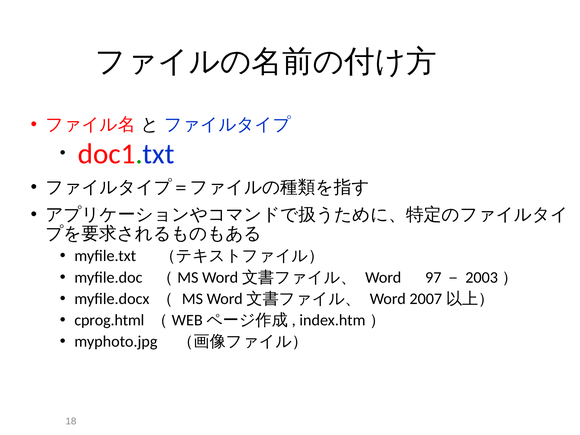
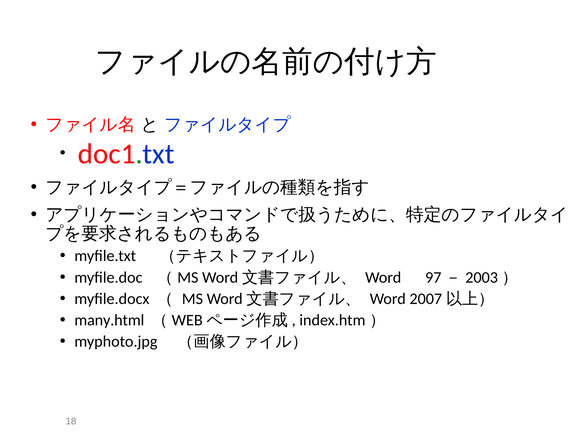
cprog.html: cprog.html -> many.html
